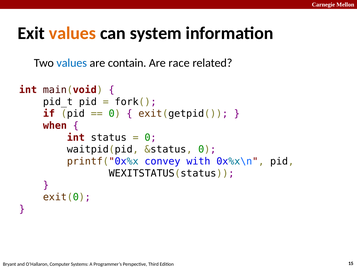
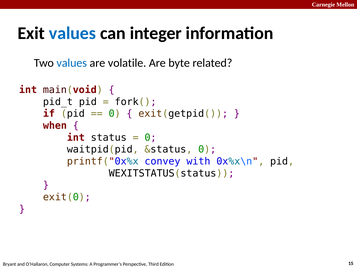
values at (72, 33) colour: orange -> blue
system: system -> integer
contain: contain -> volatile
race: race -> byte
